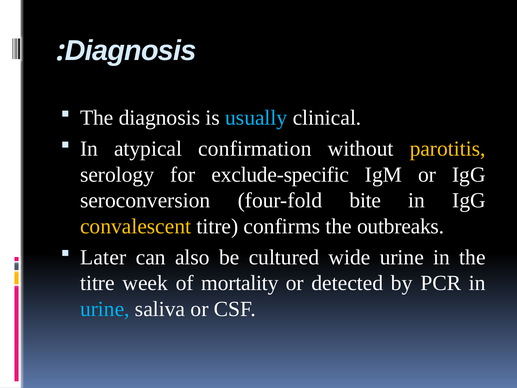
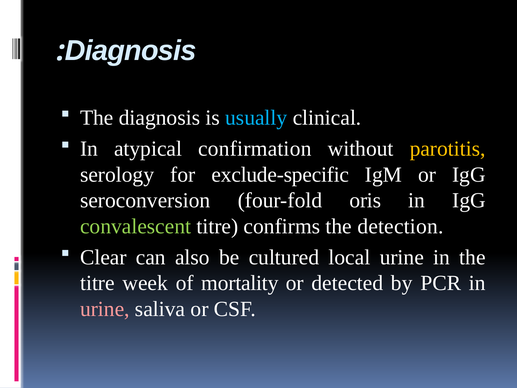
bite: bite -> oris
convalescent colour: yellow -> light green
outbreaks: outbreaks -> detection
Later: Later -> Clear
wide: wide -> local
urine at (105, 309) colour: light blue -> pink
